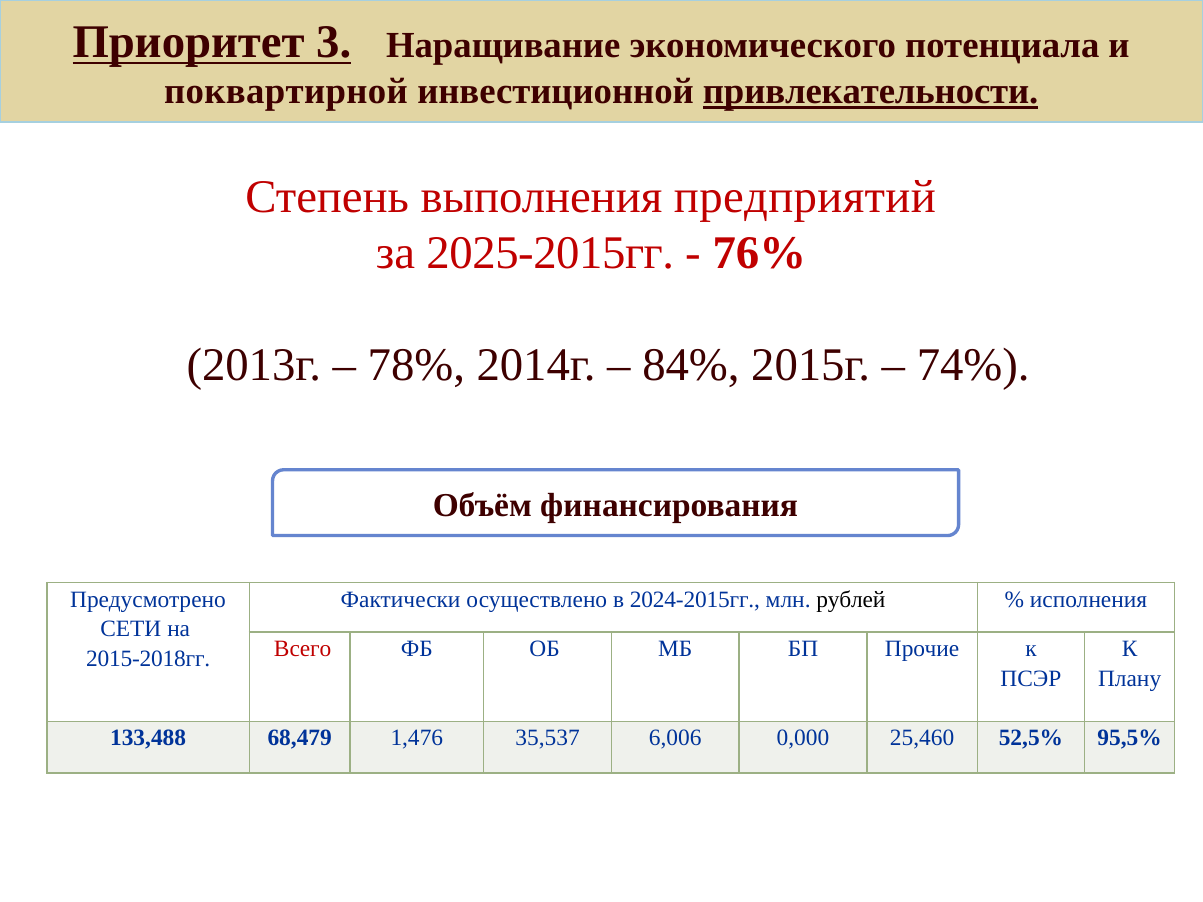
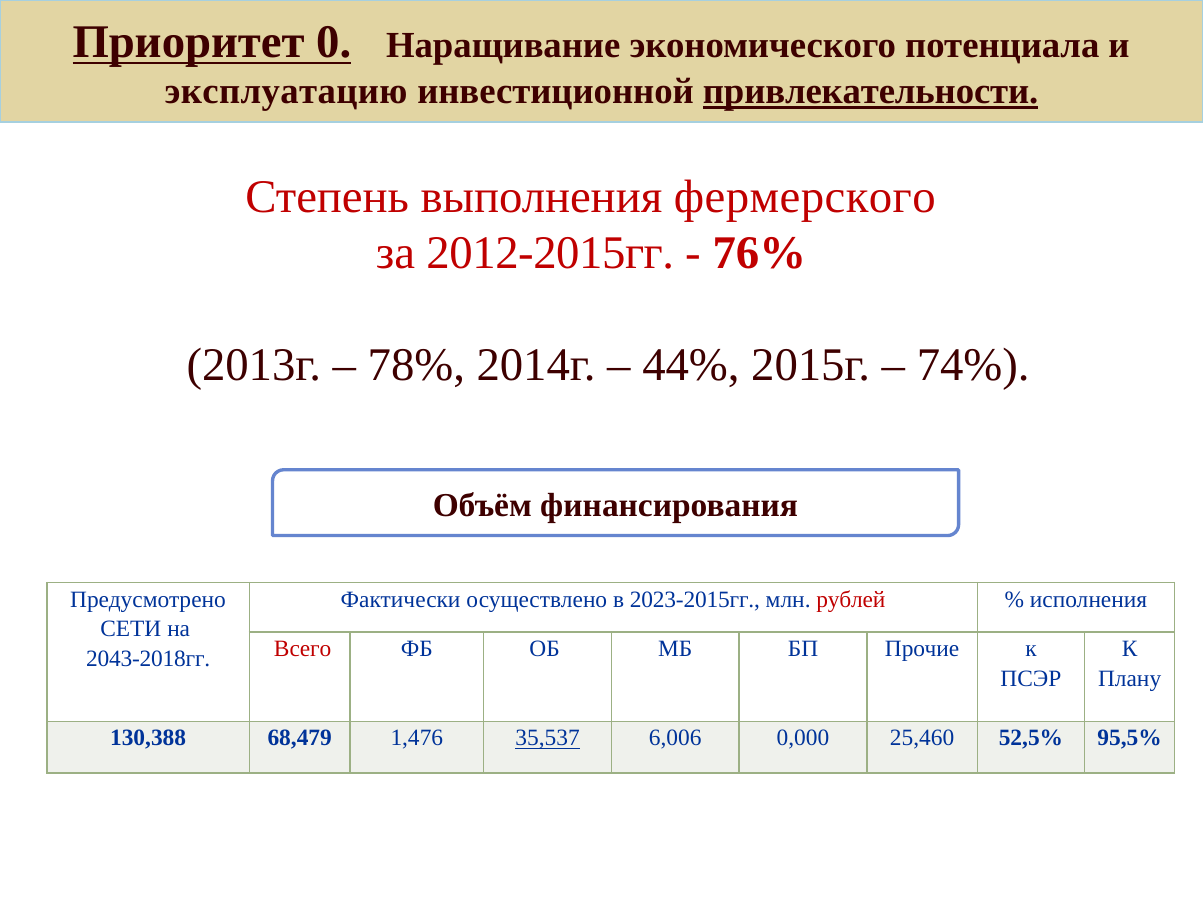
3: 3 -> 0
поквартирной: поквартирной -> эксплуатацию
предприятий: предприятий -> фермерского
2025-2015гг: 2025-2015гг -> 2012-2015гг
84%: 84% -> 44%
2024-2015гг: 2024-2015гг -> 2023-2015гг
рублей colour: black -> red
2015-2018гг: 2015-2018гг -> 2043-2018гг
133,488: 133,488 -> 130,388
35,537 underline: none -> present
